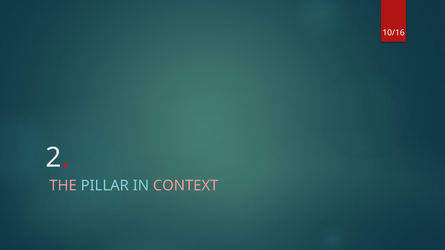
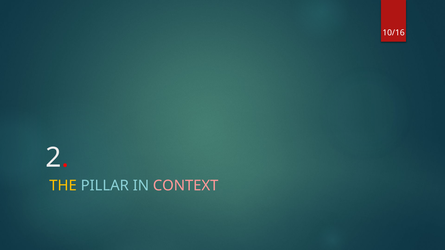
THE colour: pink -> yellow
